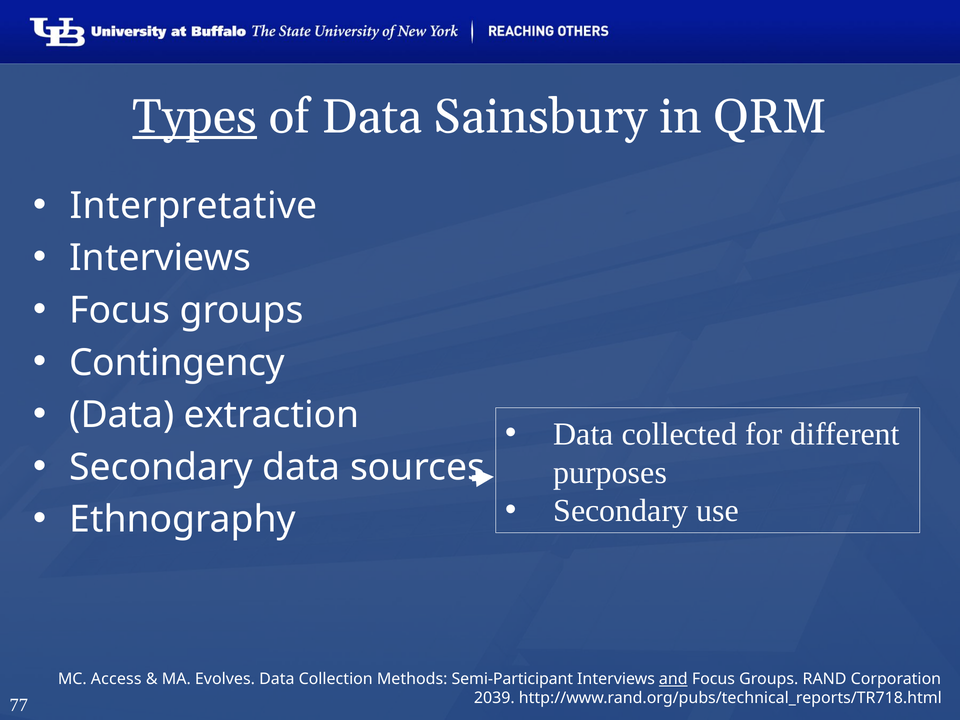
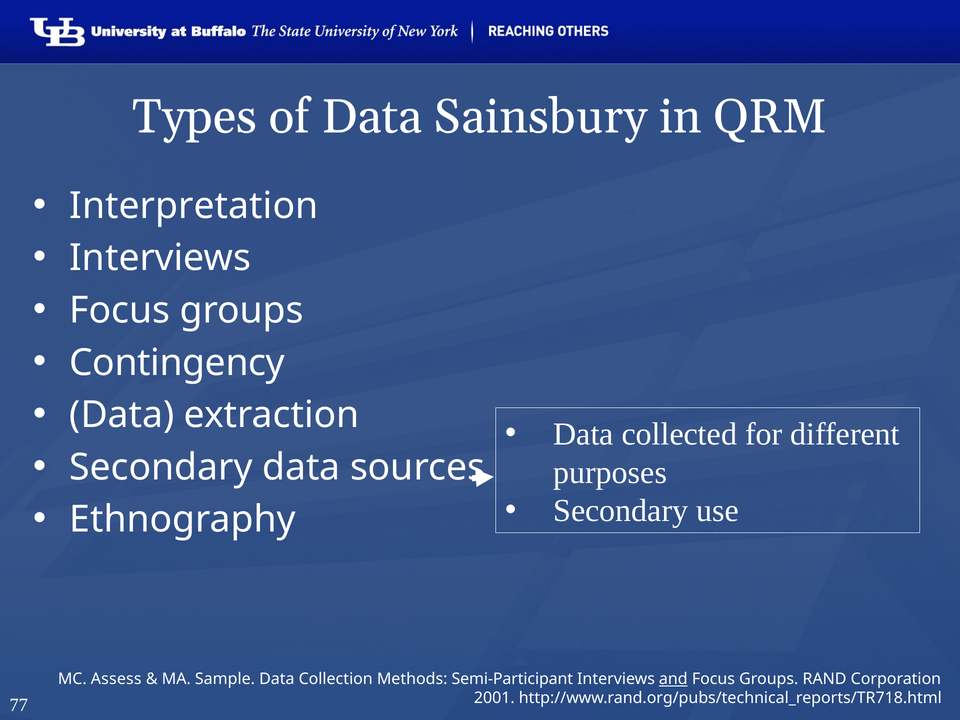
Types underline: present -> none
Interpretative: Interpretative -> Interpretation
Access: Access -> Assess
Evolves: Evolves -> Sample
2039: 2039 -> 2001
